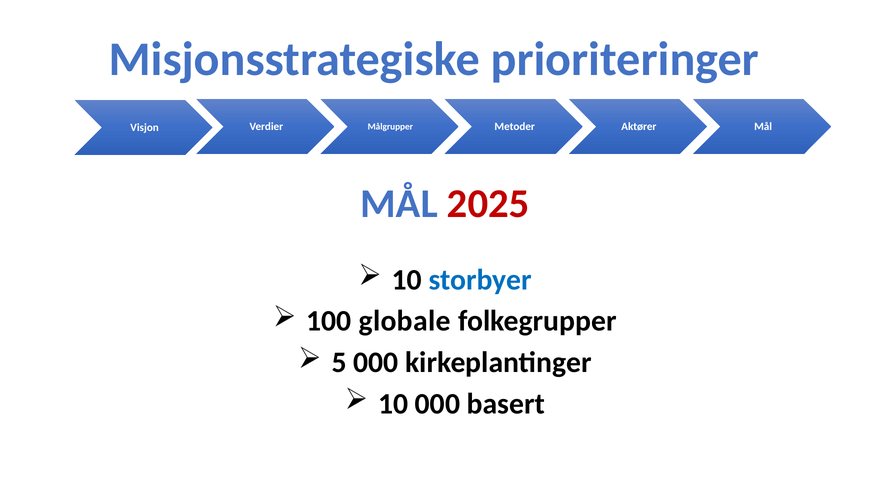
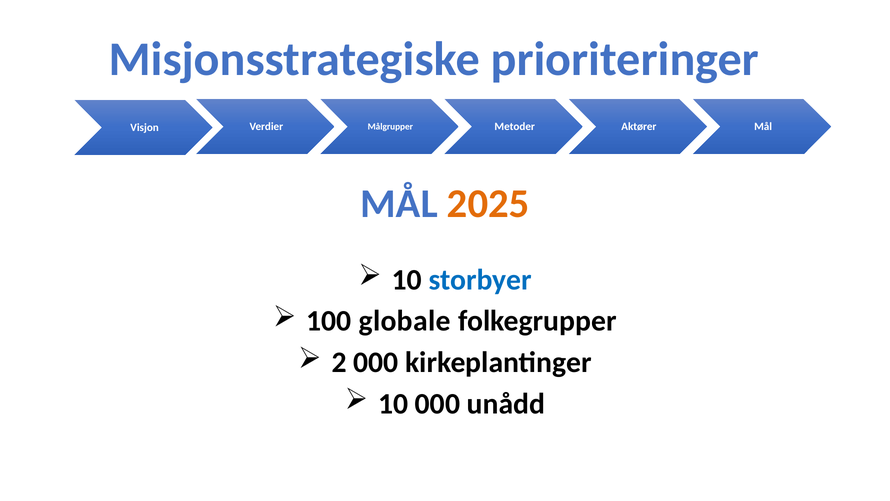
2025 colour: red -> orange
5: 5 -> 2
basert: basert -> unådd
